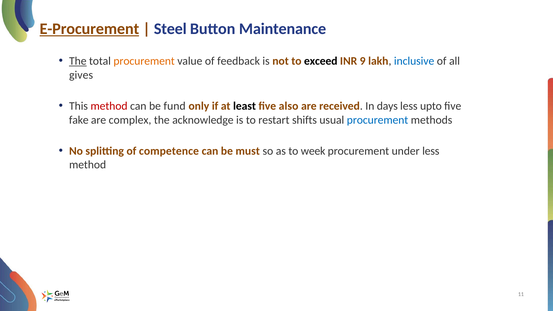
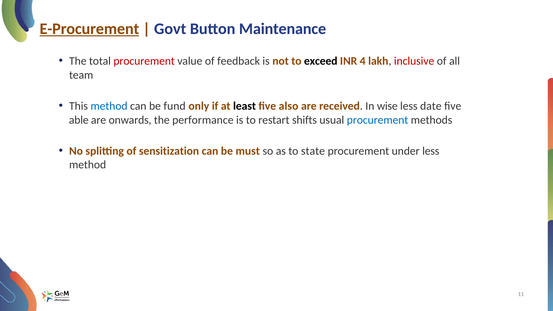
Steel: Steel -> Govt
The at (78, 61) underline: present -> none
procurement at (144, 61) colour: orange -> red
9: 9 -> 4
inclusive colour: blue -> red
gives: gives -> team
method at (109, 106) colour: red -> blue
days: days -> wise
upto: upto -> date
fake: fake -> able
complex: complex -> onwards
acknowledge: acknowledge -> performance
competence: competence -> sensitization
week: week -> state
